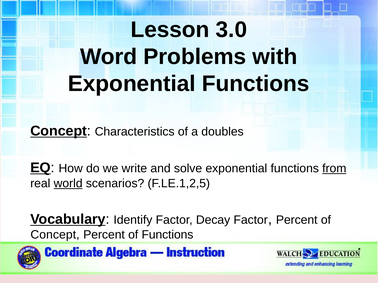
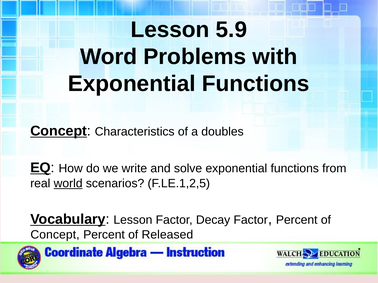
3.0: 3.0 -> 5.9
from underline: present -> none
Vocabulary Identify: Identify -> Lesson
of Functions: Functions -> Released
